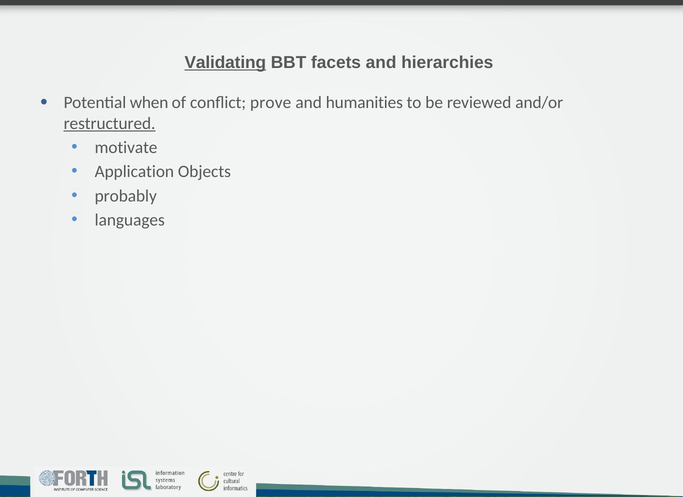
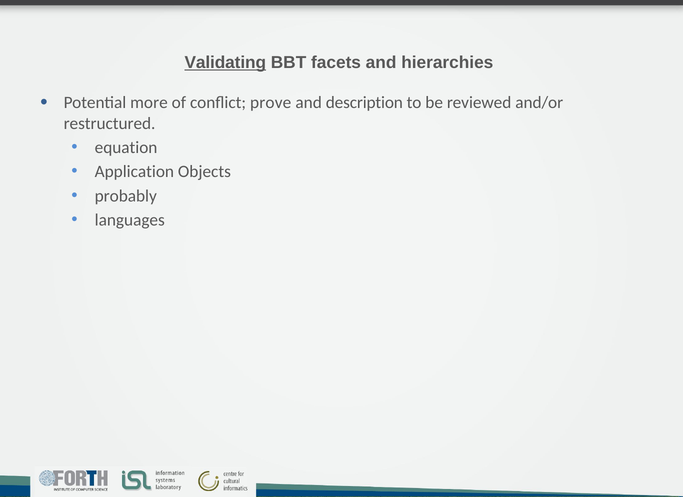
when: when -> more
humanities: humanities -> description
restructured underline: present -> none
motivate: motivate -> equation
